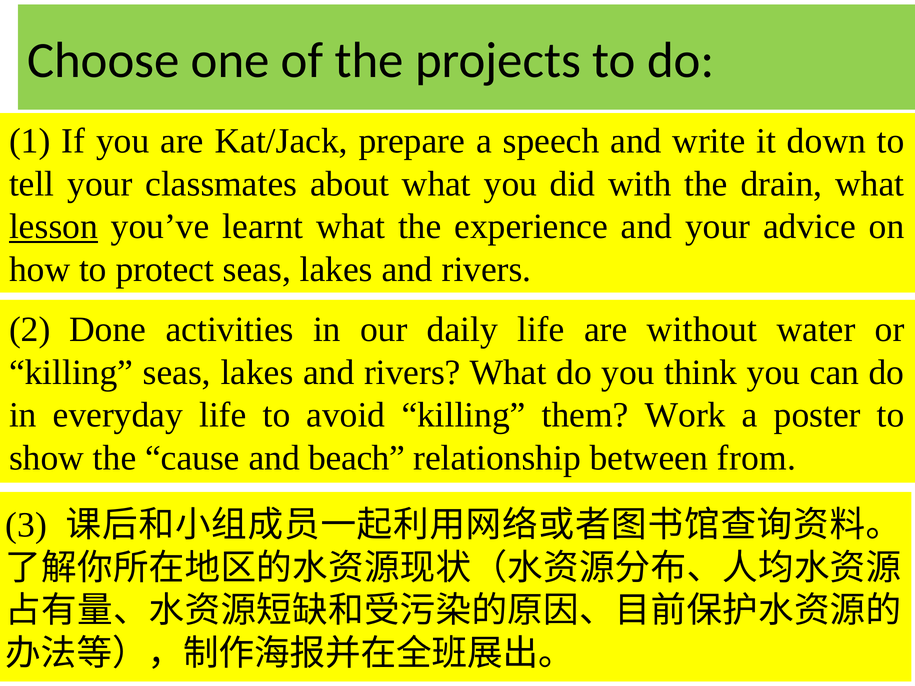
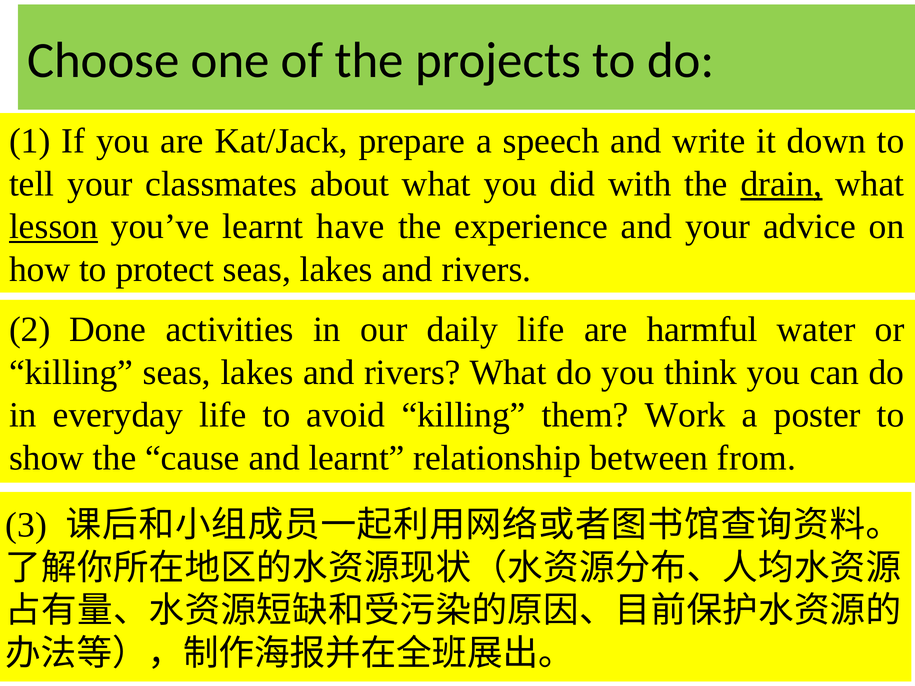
drain underline: none -> present
learnt what: what -> have
without: without -> harmful
and beach: beach -> learnt
